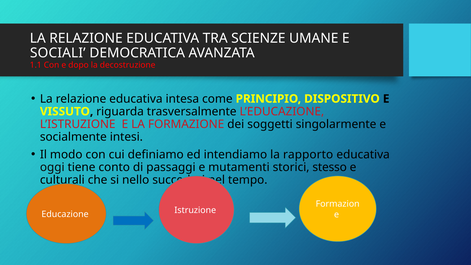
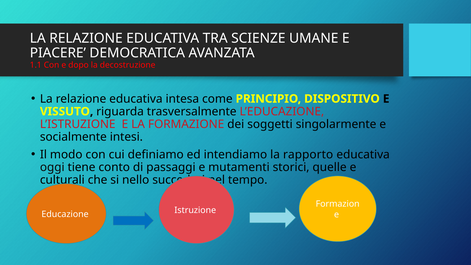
SOCIALI: SOCIALI -> PIACERE
stesso: stesso -> quelle
